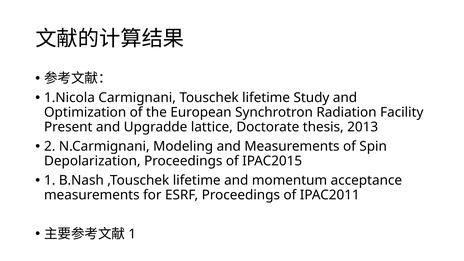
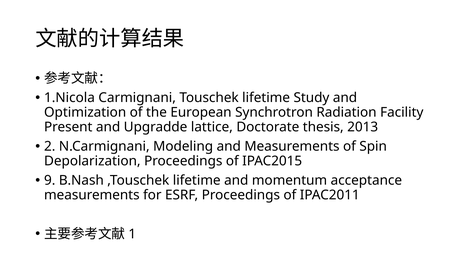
1 at (50, 180): 1 -> 9
